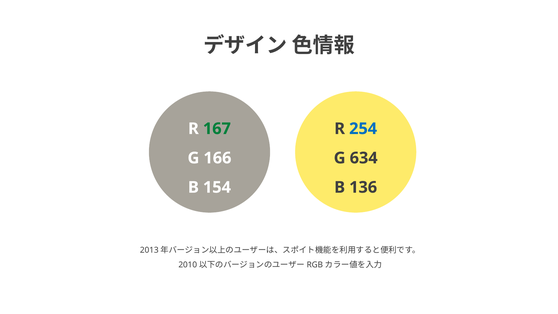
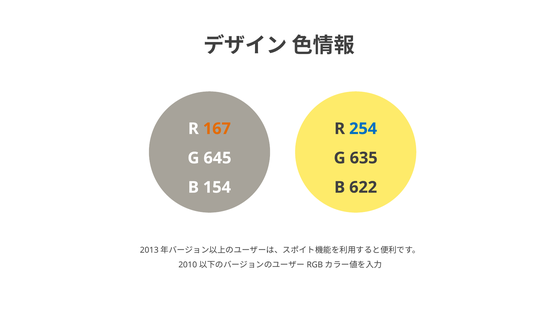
167 colour: green -> orange
166: 166 -> 645
634: 634 -> 635
136: 136 -> 622
